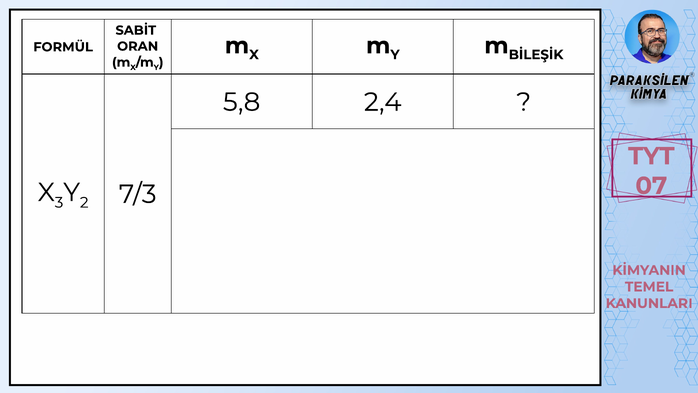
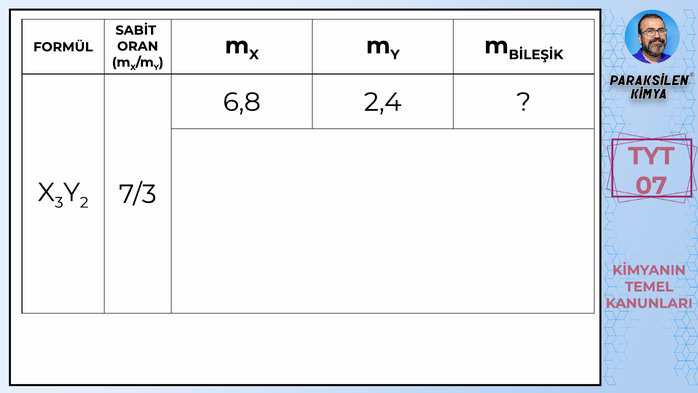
5,8: 5,8 -> 6,8
